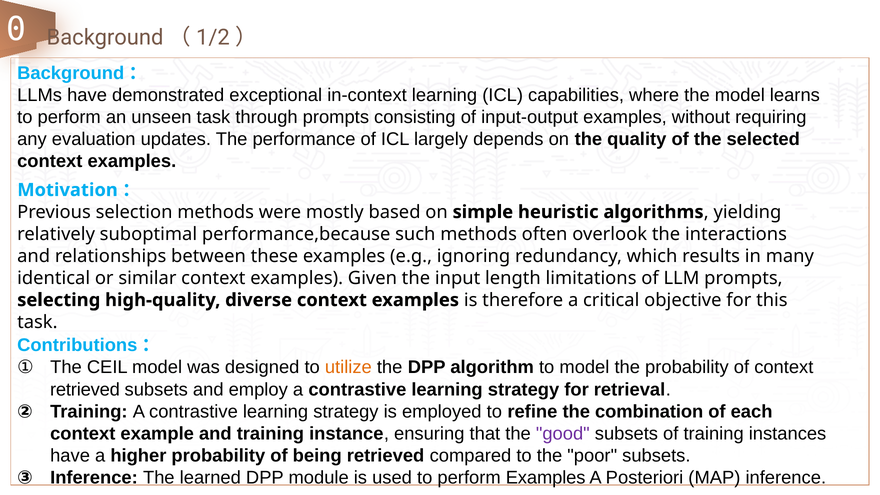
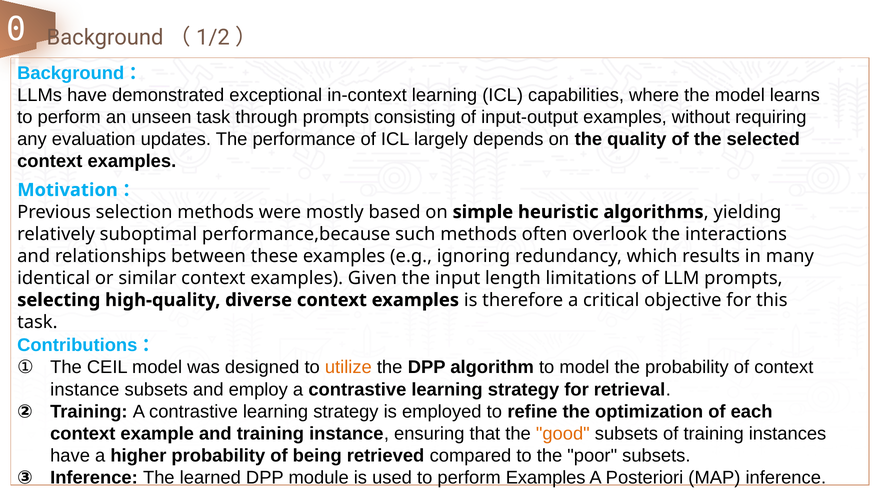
retrieved at (85, 389): retrieved -> instance
combination: combination -> optimization
good colour: purple -> orange
